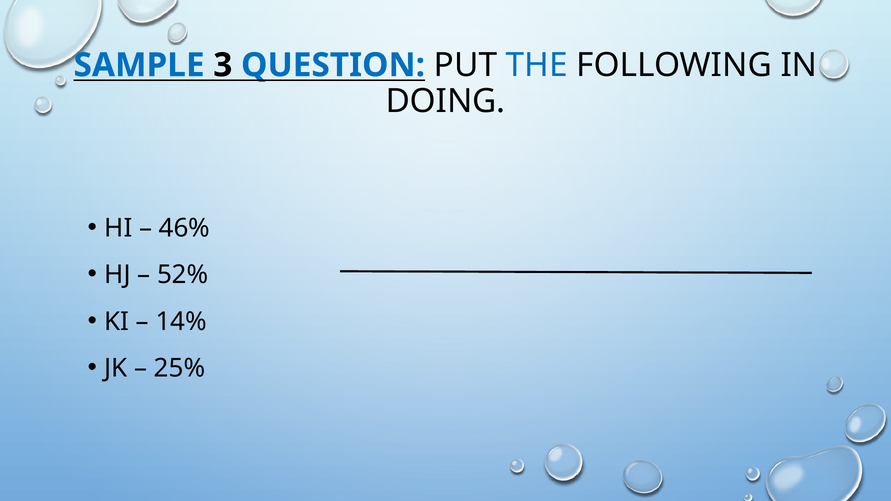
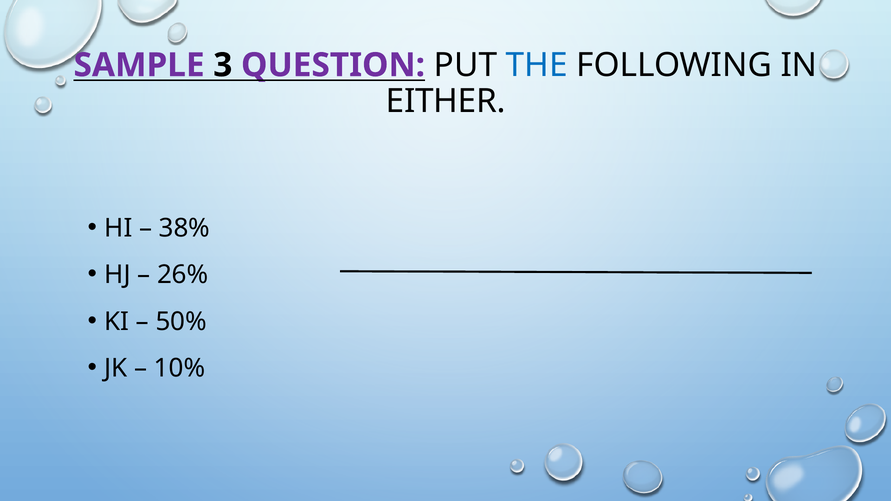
SAMPLE colour: blue -> purple
QUESTION colour: blue -> purple
DOING: DOING -> EITHER
46%: 46% -> 38%
52%: 52% -> 26%
14%: 14% -> 50%
25%: 25% -> 10%
